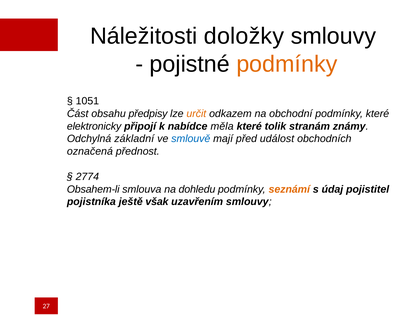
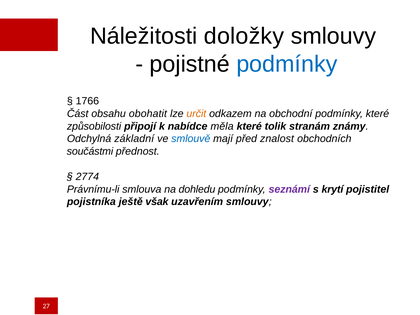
podmínky at (287, 64) colour: orange -> blue
1051: 1051 -> 1766
předpisy: předpisy -> obohatit
elektronicky: elektronicky -> způsobilosti
událost: událost -> znalost
označená: označená -> součástmi
Obsahem-li: Obsahem-li -> Právnímu-li
seznámí colour: orange -> purple
údaj: údaj -> krytí
